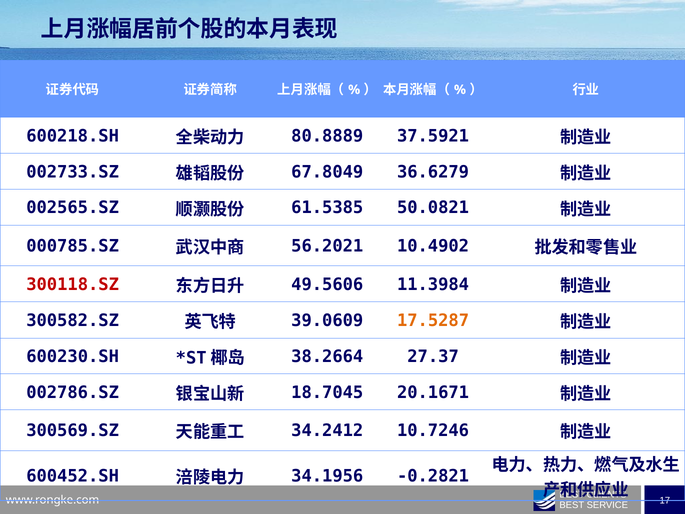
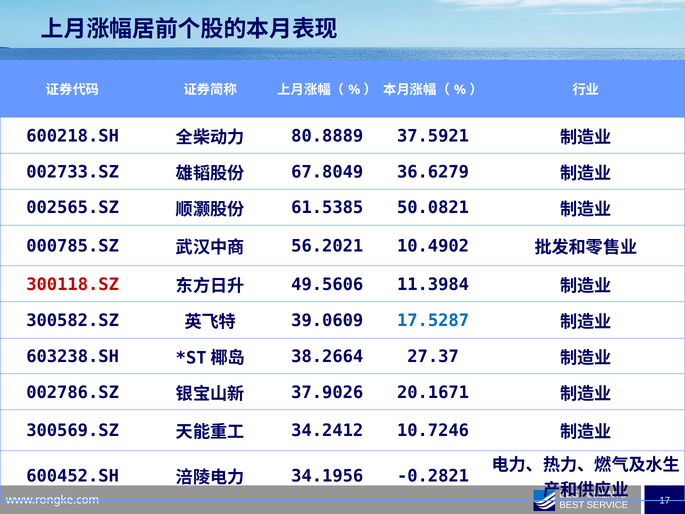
17.5287 colour: orange -> blue
600230.SH: 600230.SH -> 603238.SH
18.7045: 18.7045 -> 37.9026
